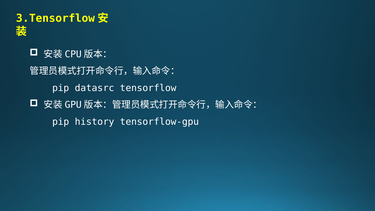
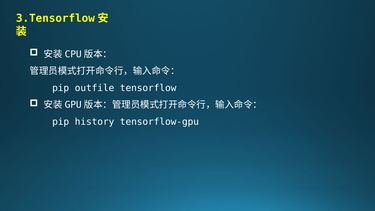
datasrc: datasrc -> outfile
